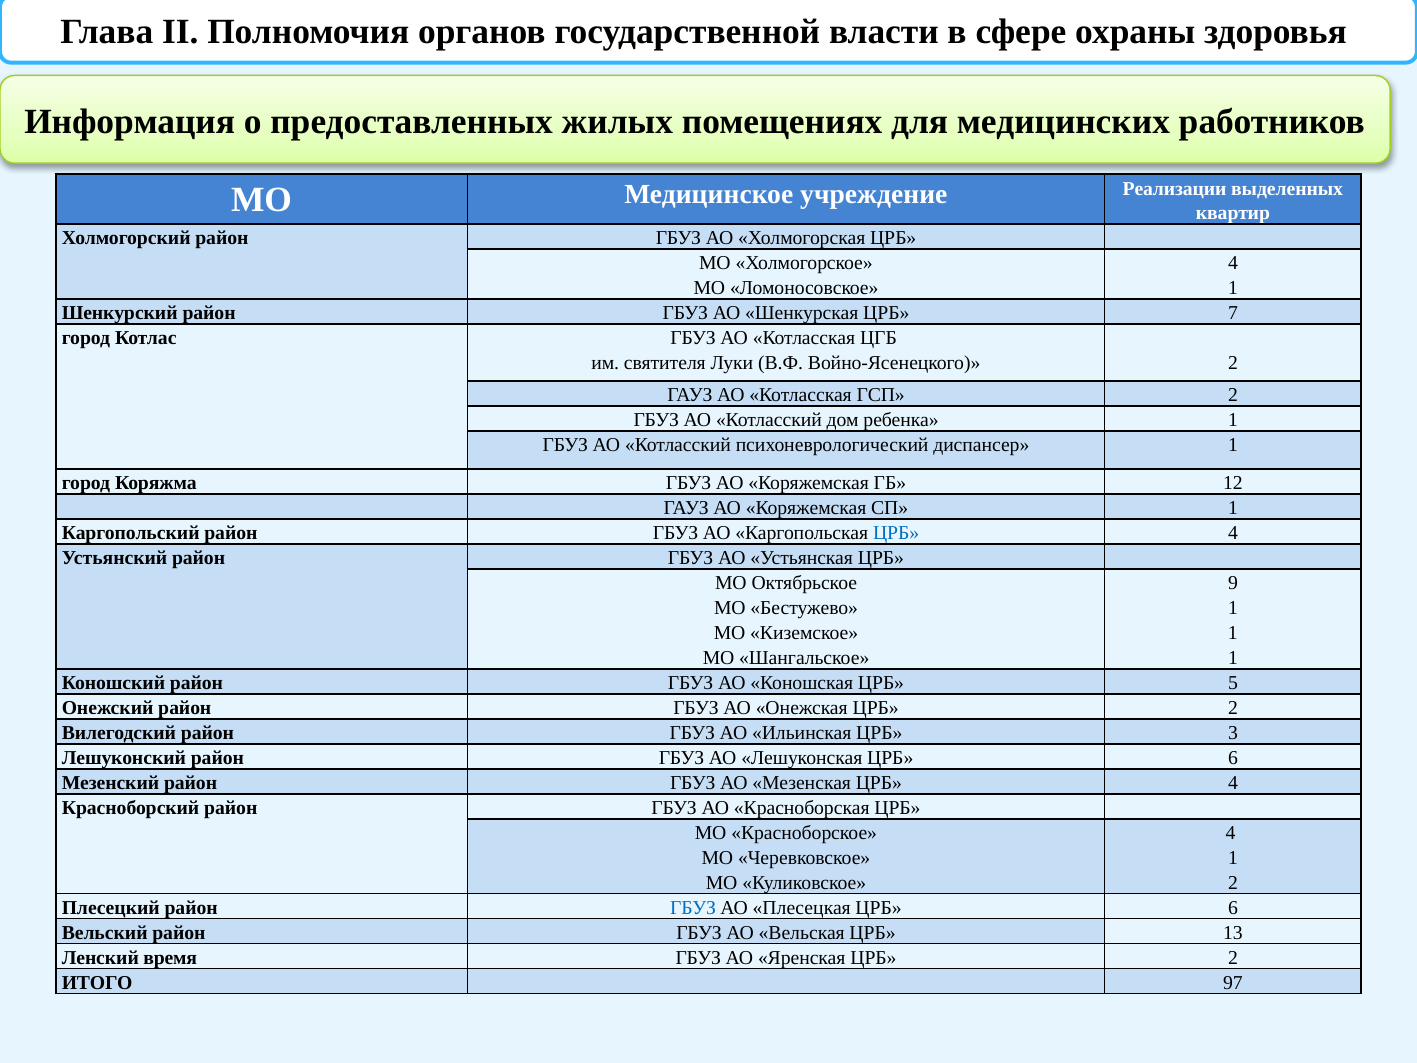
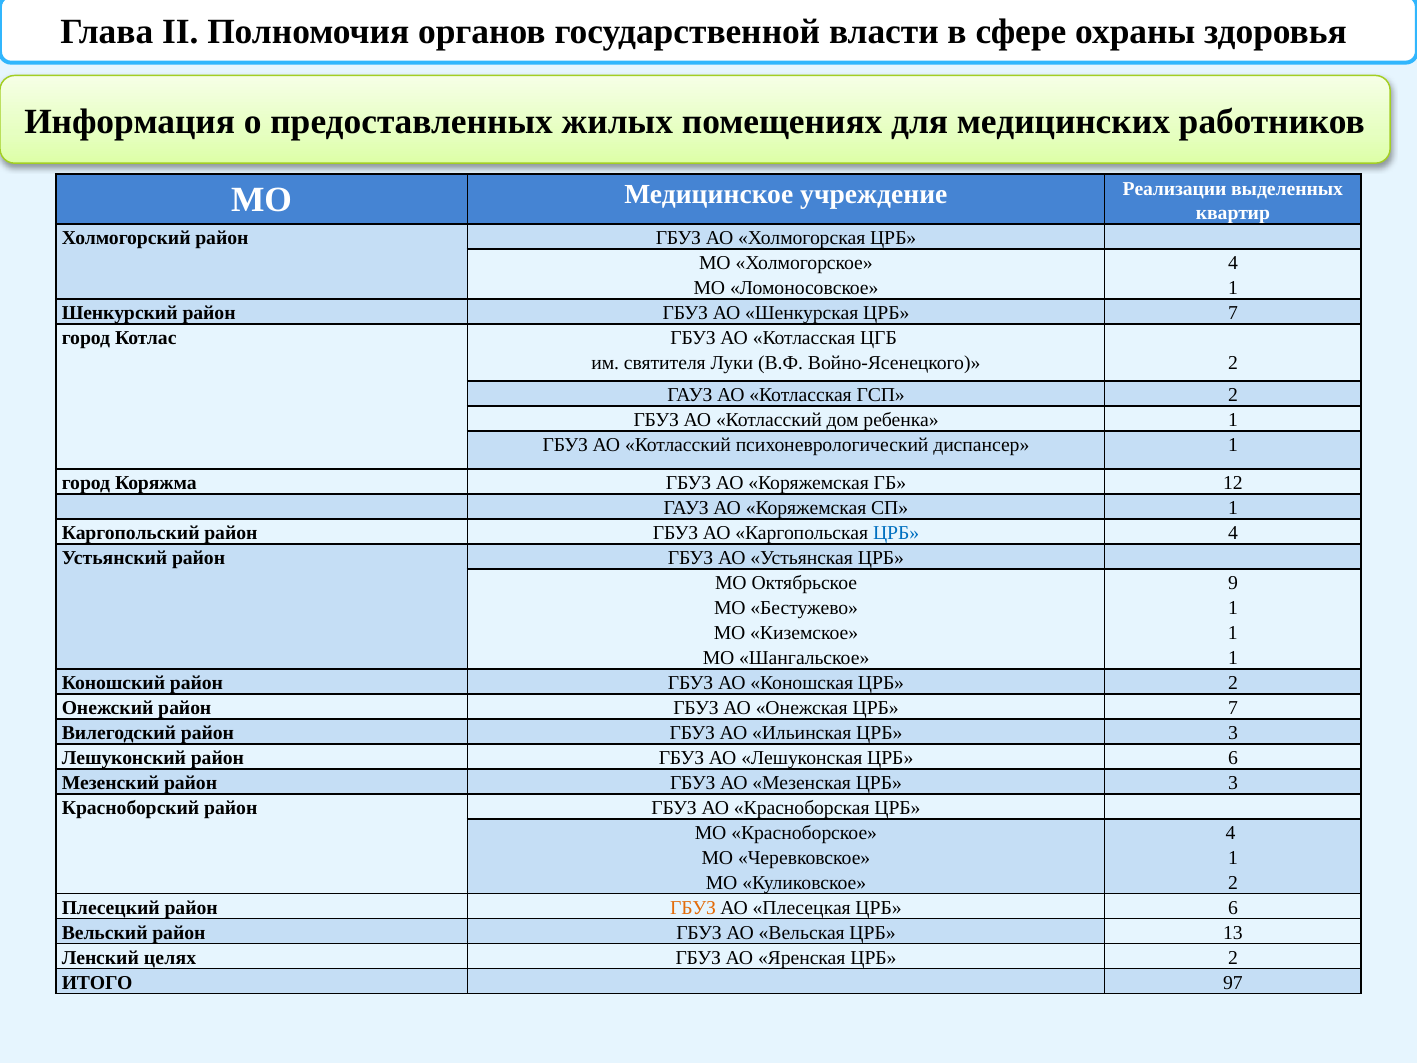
Коношская ЦРБ 5: 5 -> 2
Онежская ЦРБ 2: 2 -> 7
Мезенская ЦРБ 4: 4 -> 3
ГБУЗ at (693, 908) colour: blue -> orange
время: время -> целях
